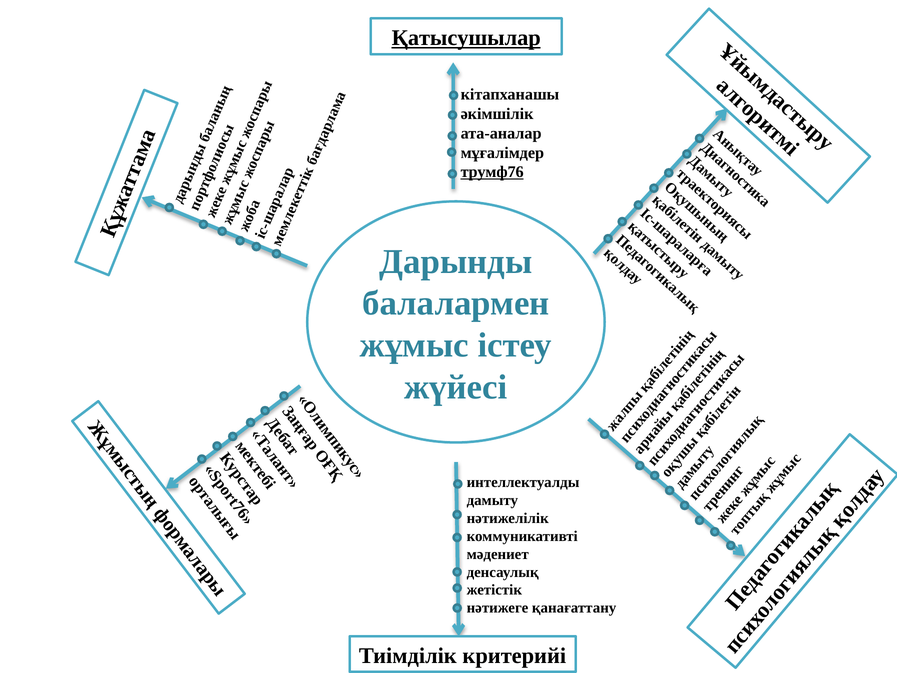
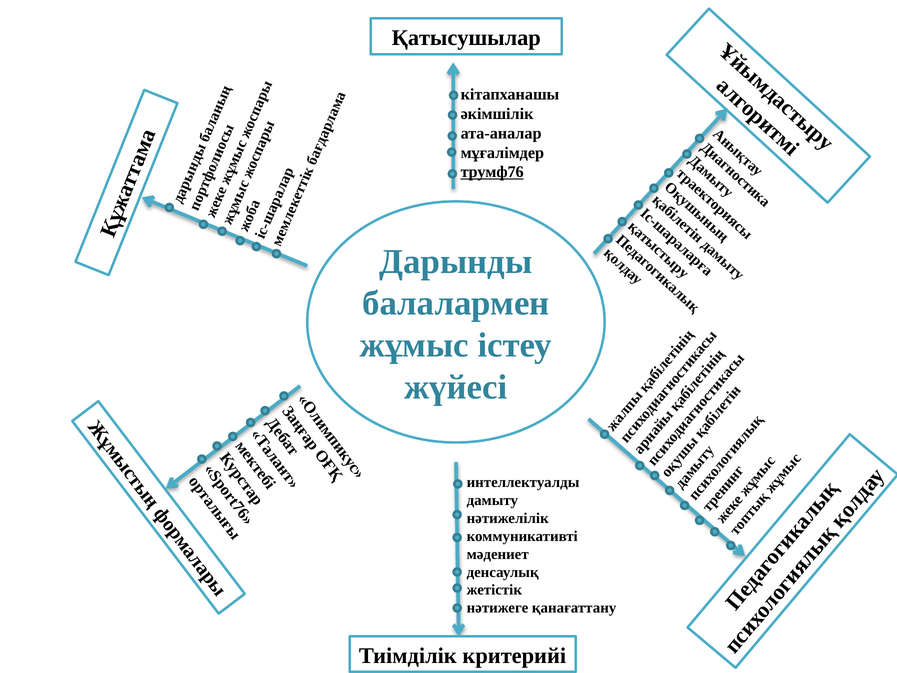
Қатысушылар underline: present -> none
